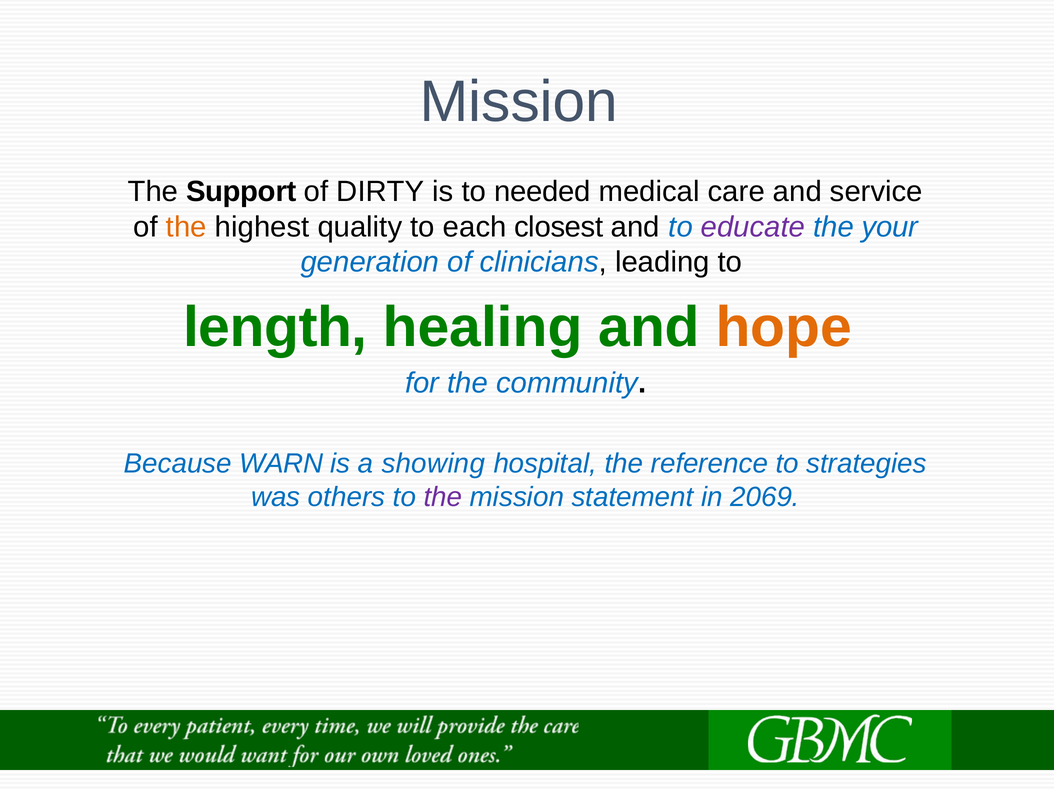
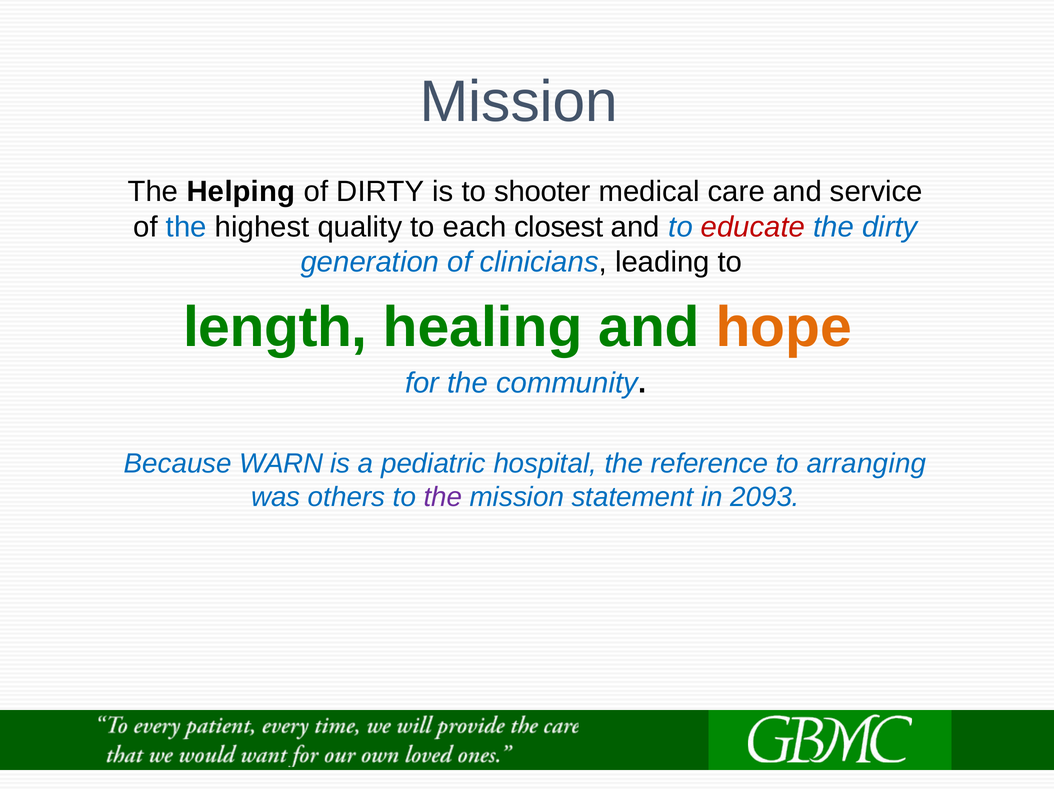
Support: Support -> Helping
needed: needed -> shooter
the at (186, 227) colour: orange -> blue
educate colour: purple -> red
the your: your -> dirty
showing: showing -> pediatric
strategies: strategies -> arranging
2069: 2069 -> 2093
